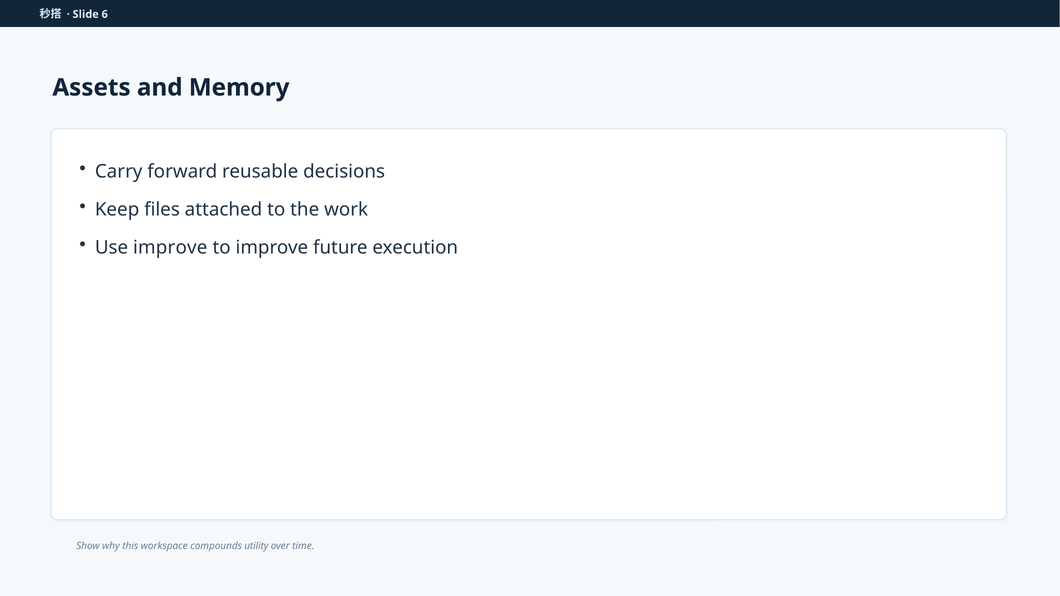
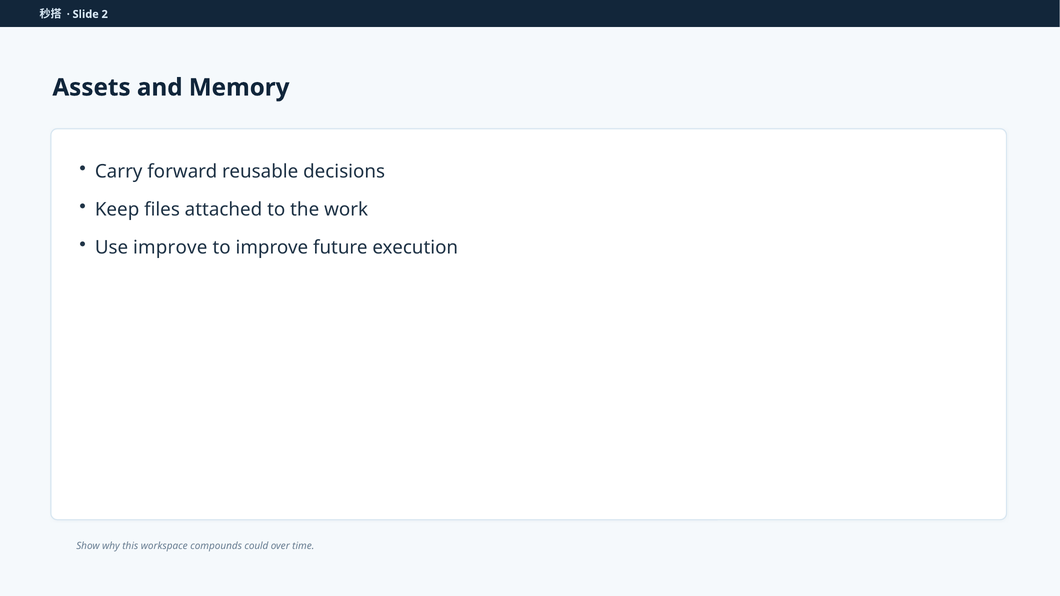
6: 6 -> 2
utility: utility -> could
